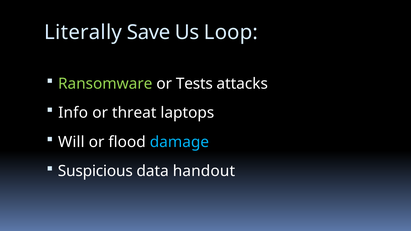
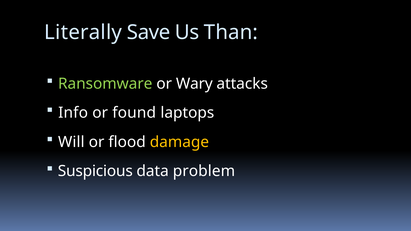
Loop: Loop -> Than
Tests: Tests -> Wary
threat: threat -> found
damage colour: light blue -> yellow
handout: handout -> problem
